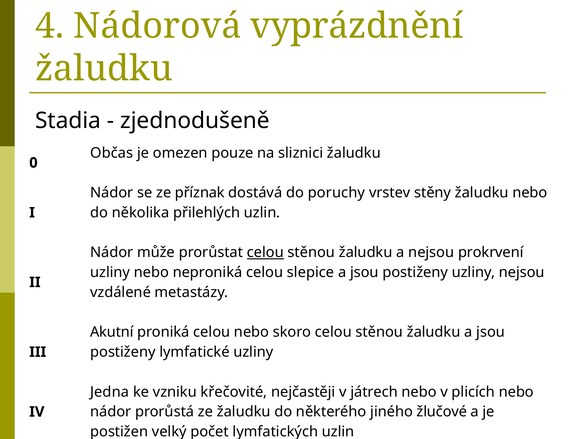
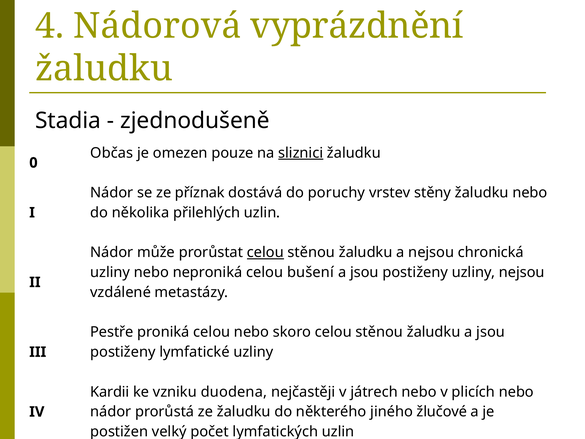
sliznici underline: none -> present
prokrvení: prokrvení -> chronická
slepice: slepice -> bušení
Akutní: Akutní -> Pestře
Jedna: Jedna -> Kardii
křečovité: křečovité -> duodena
